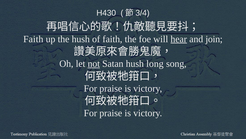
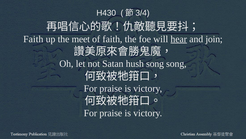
the hush: hush -> meet
not underline: present -> none
hush long: long -> song
